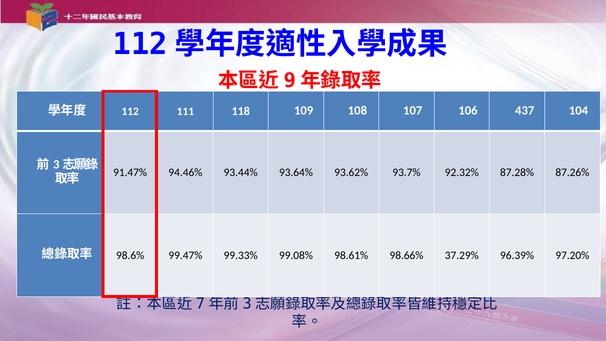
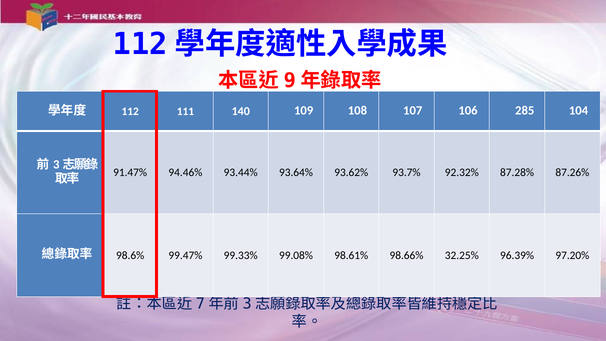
118: 118 -> 140
437: 437 -> 285
37.29%: 37.29% -> 32.25%
